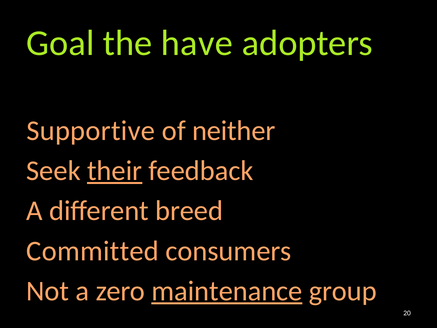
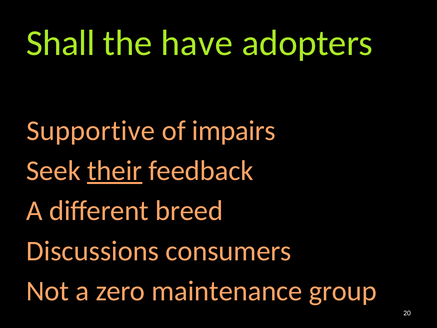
Goal: Goal -> Shall
neither: neither -> impairs
Committed: Committed -> Discussions
maintenance underline: present -> none
